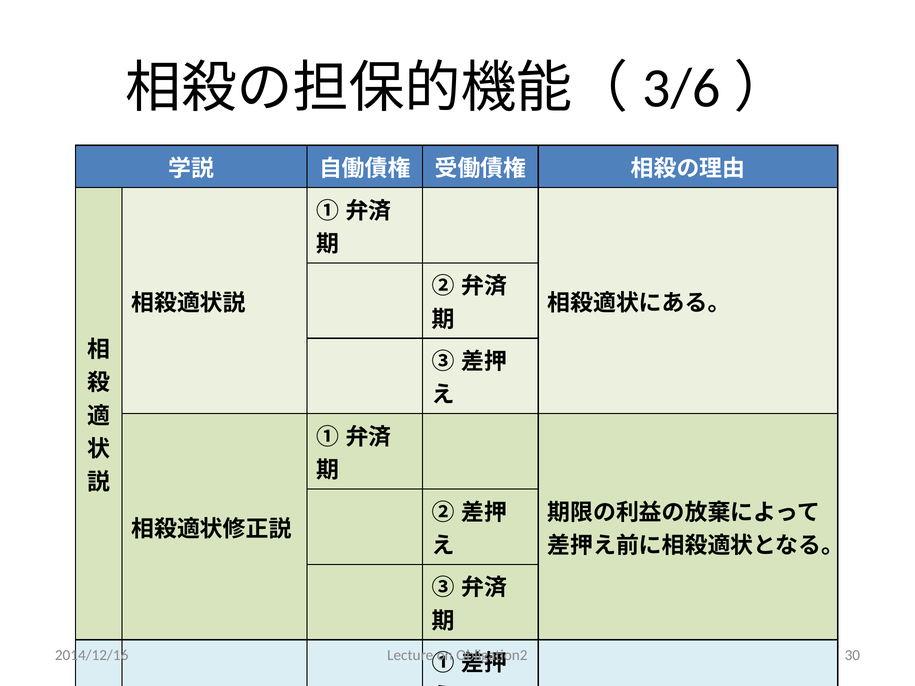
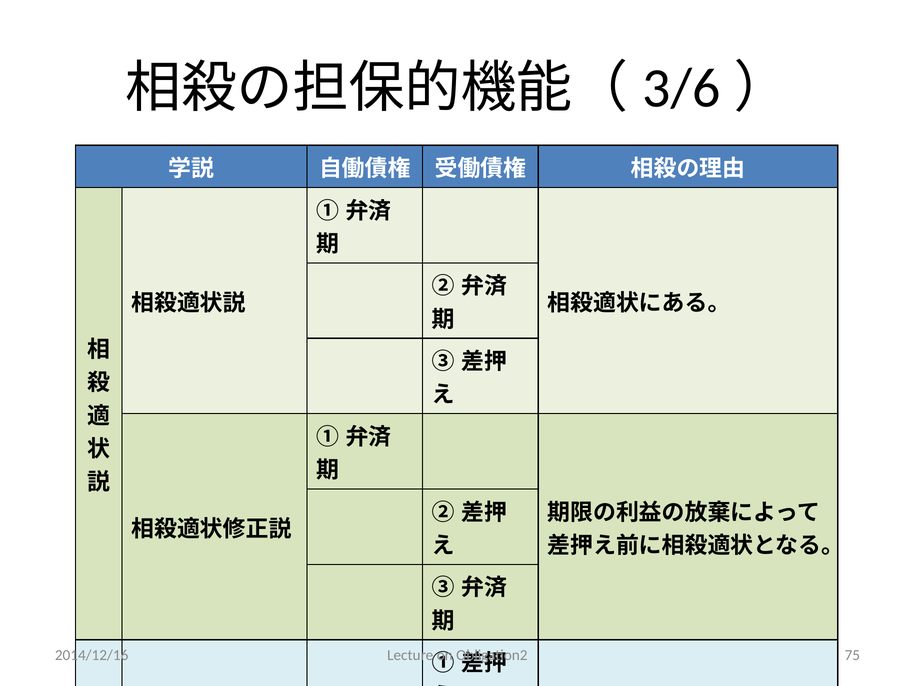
30: 30 -> 75
